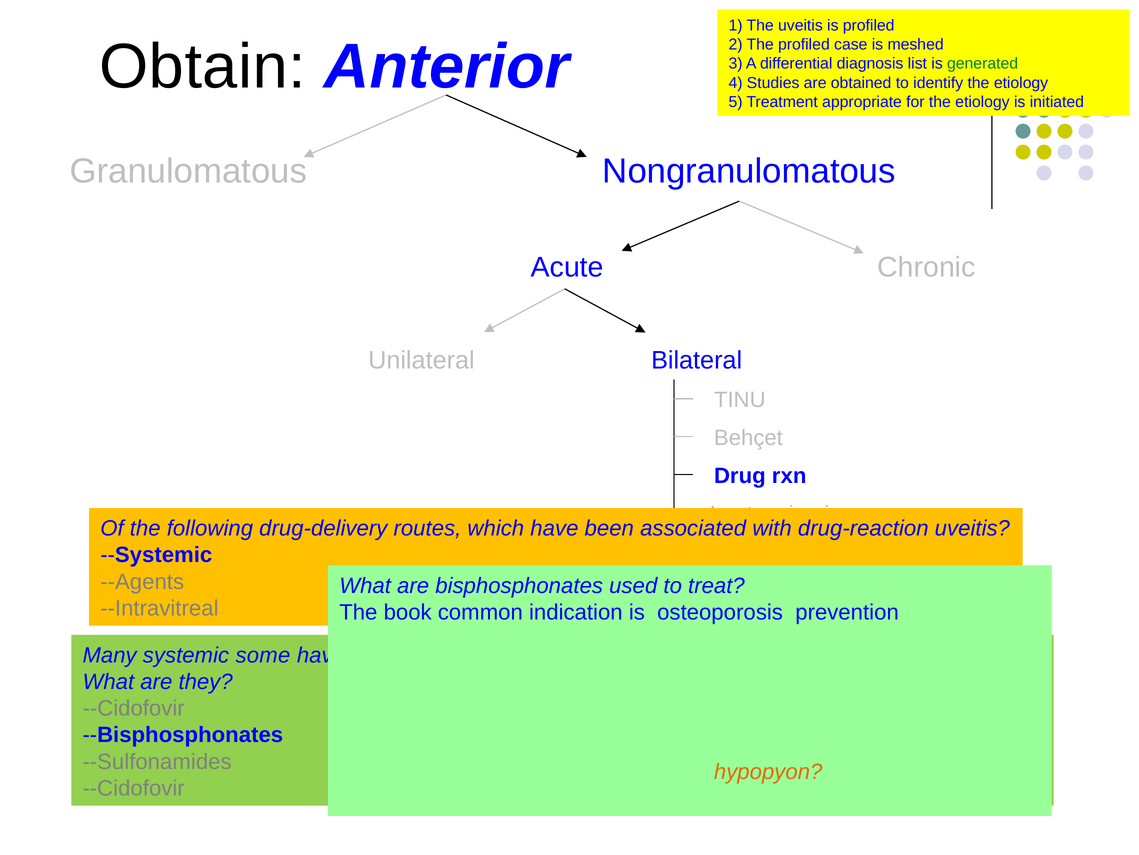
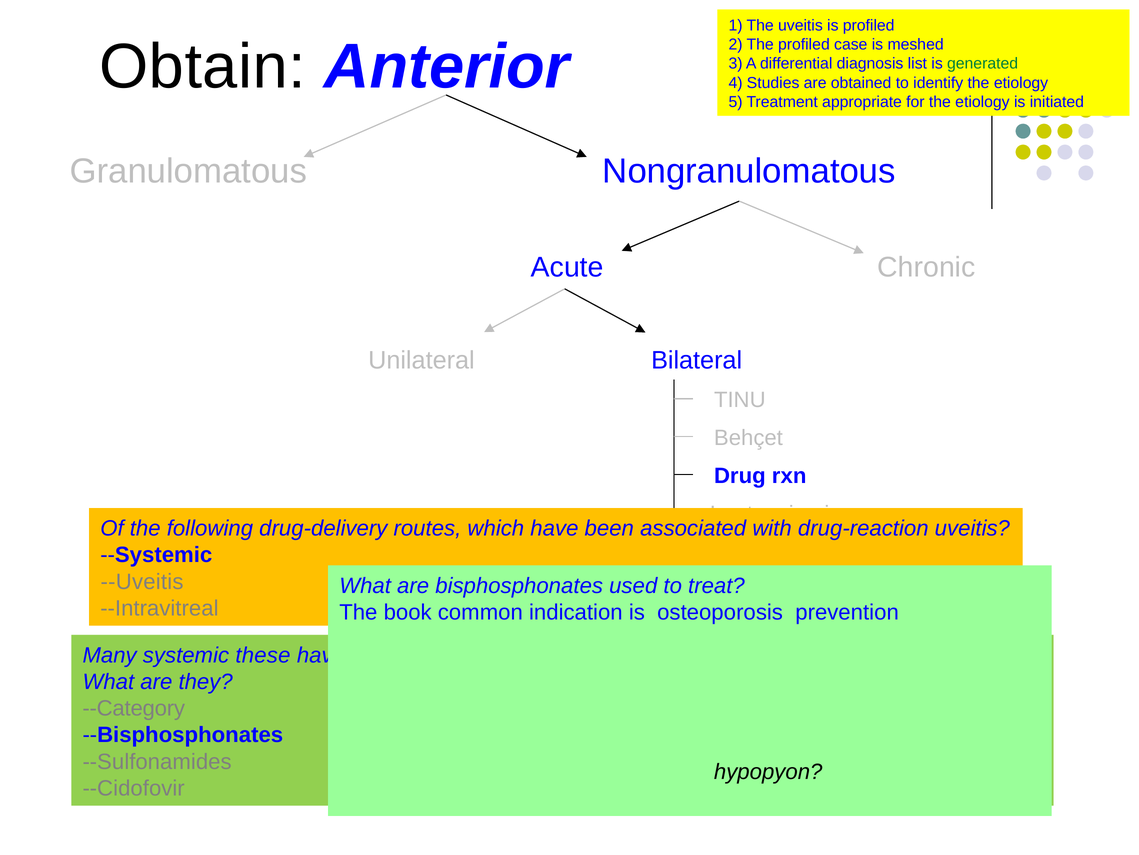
--Agents: --Agents -> --Uveitis
some: some -> these
--Cidofovir at (134, 708): --Cidofovir -> --Category
hypopyon colour: orange -> black
